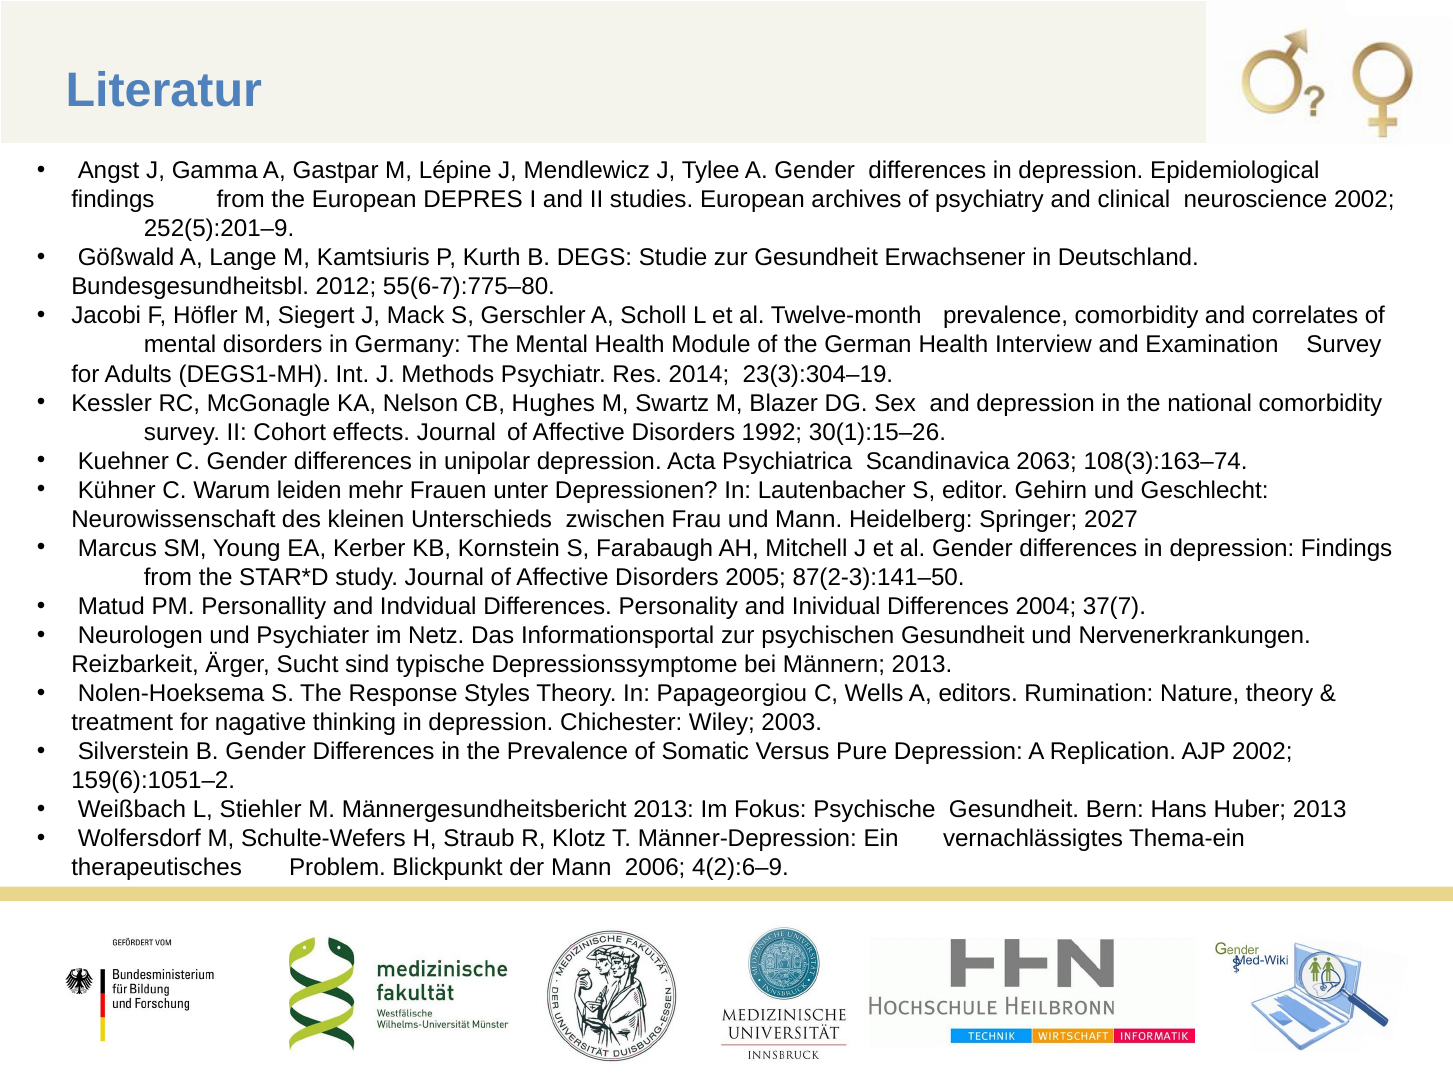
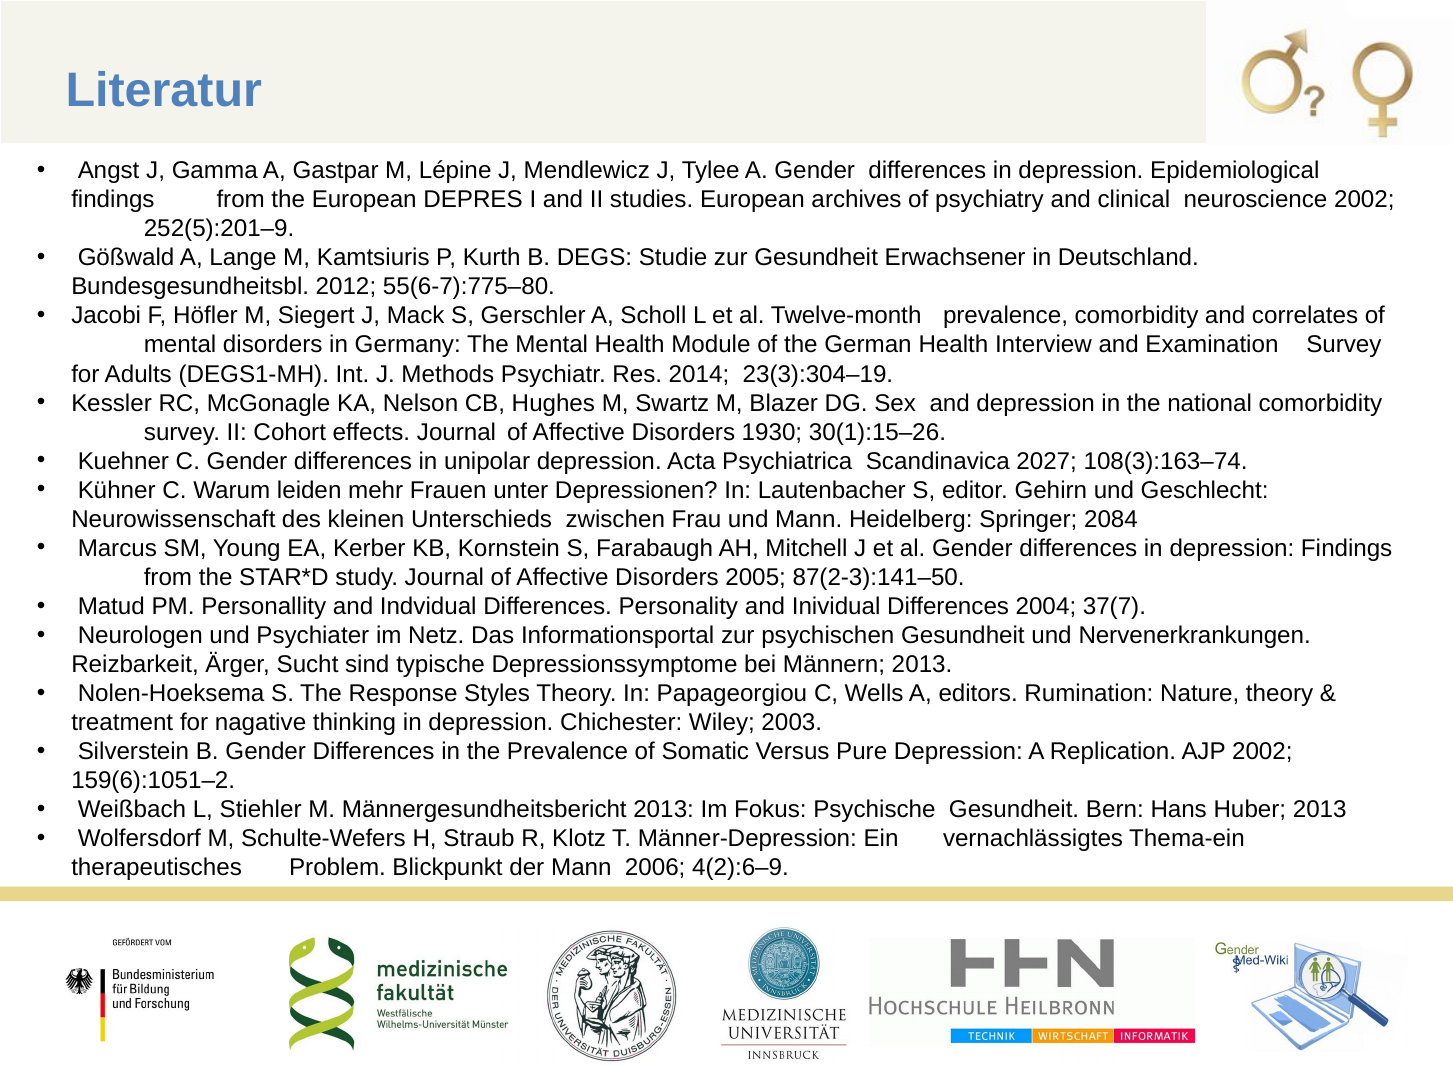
1992: 1992 -> 1930
2063: 2063 -> 2027
2027: 2027 -> 2084
